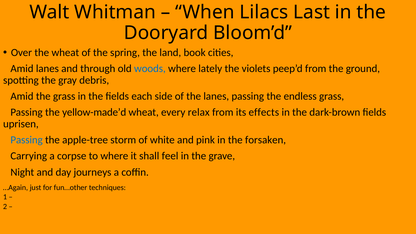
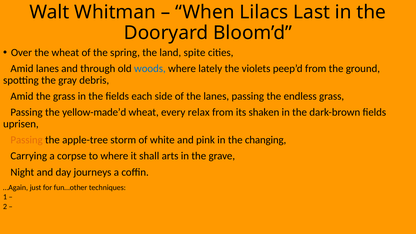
book: book -> spite
effects: effects -> shaken
Passing at (27, 140) colour: blue -> orange
forsaken: forsaken -> changing
feel: feel -> arts
